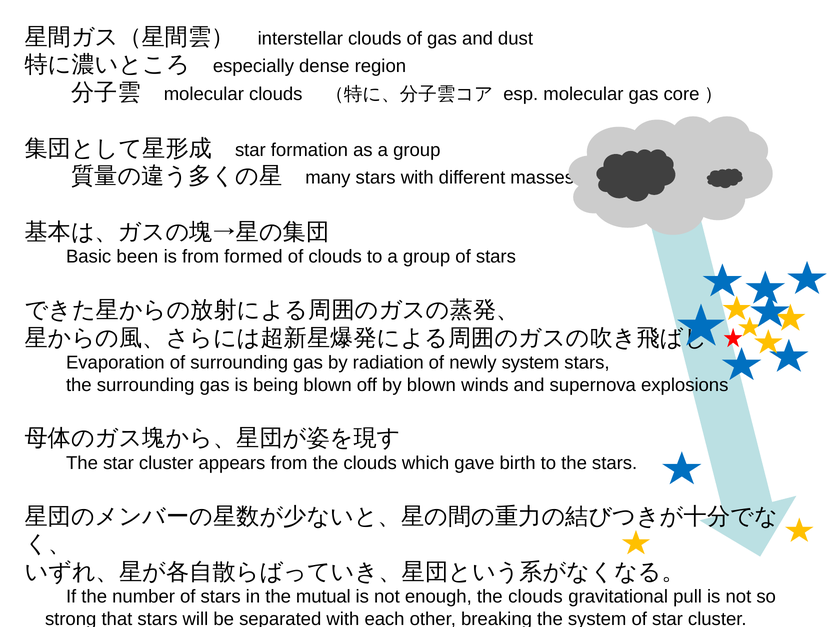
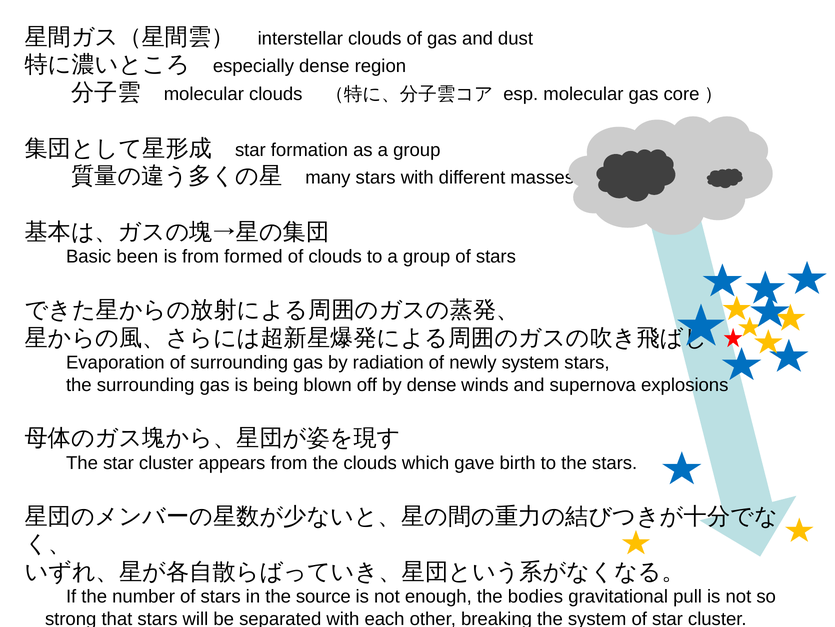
by blown: blown -> dense
mutual: mutual -> source
enough the clouds: clouds -> bodies
